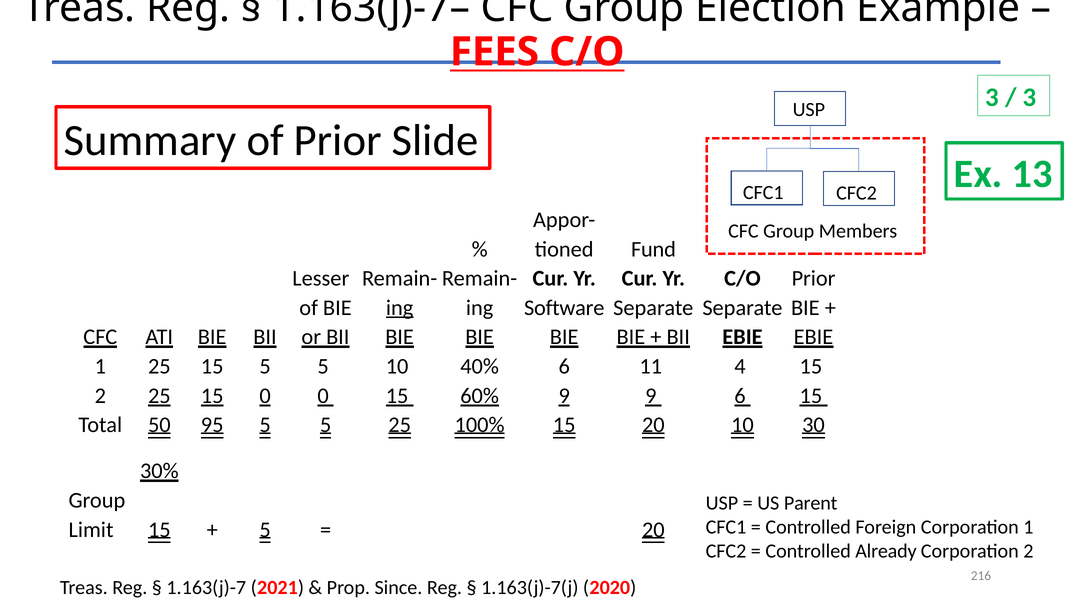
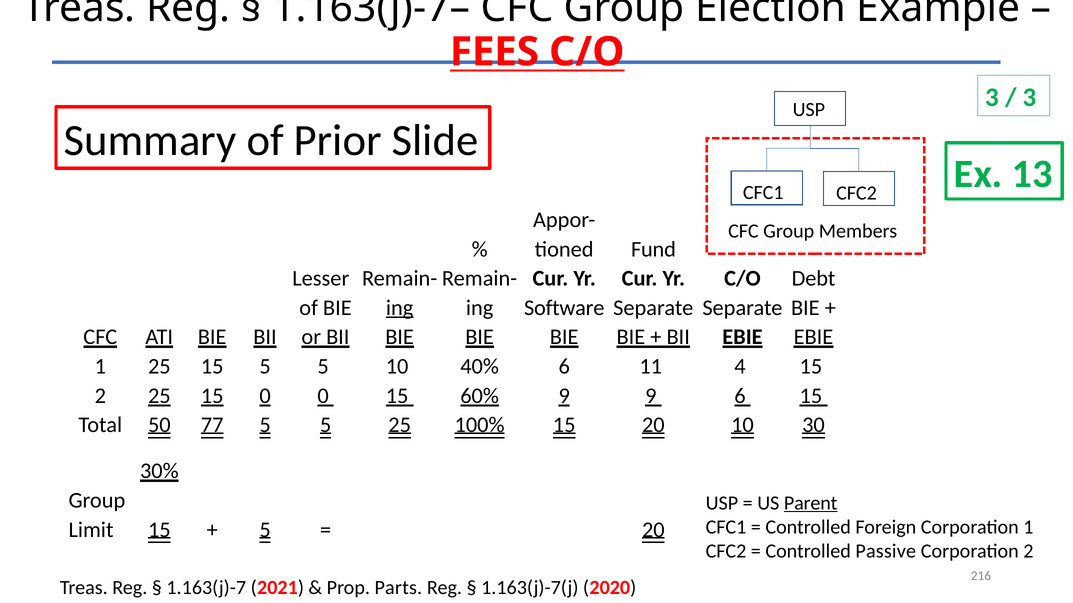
C/O Prior: Prior -> Debt
95: 95 -> 77
Parent underline: none -> present
Already: Already -> Passive
Since: Since -> Parts
